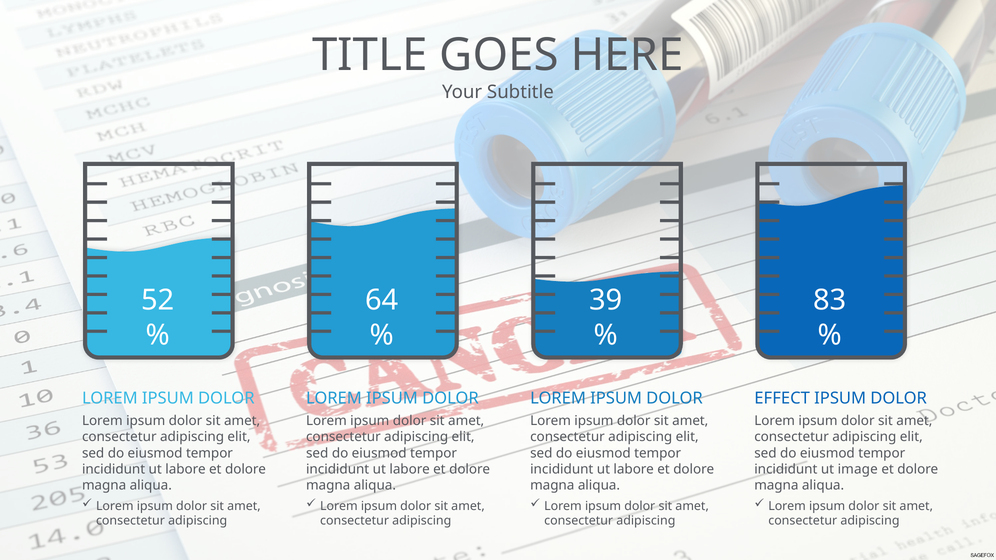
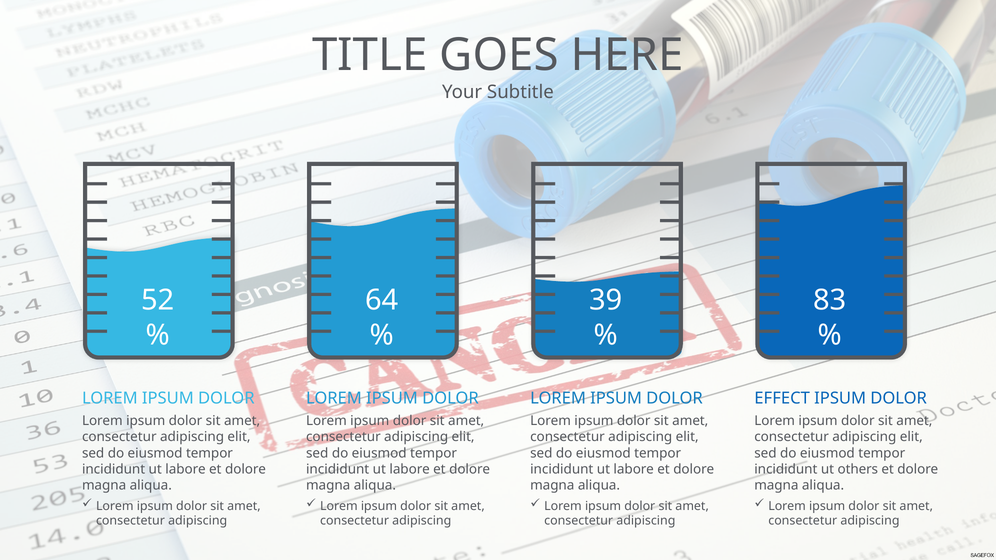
image: image -> others
